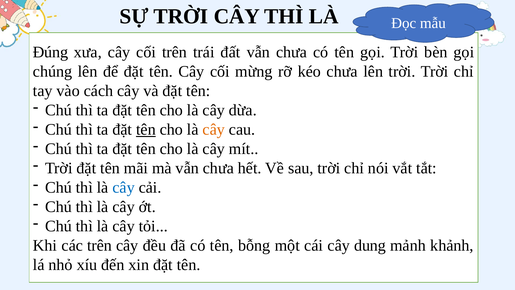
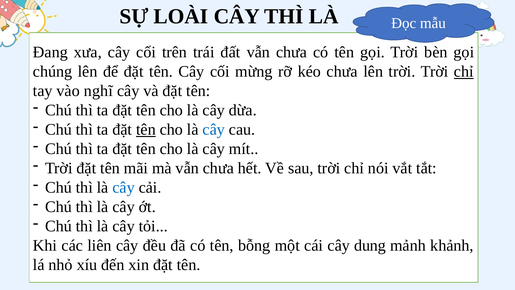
SỰ TRỜI: TRỜI -> LOÀI
Đúng: Đúng -> Đang
chỉ at (464, 71) underline: none -> present
cách: cách -> nghĩ
cây at (214, 129) colour: orange -> blue
các trên: trên -> liên
